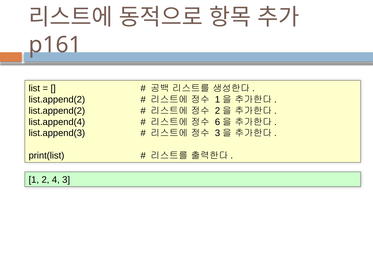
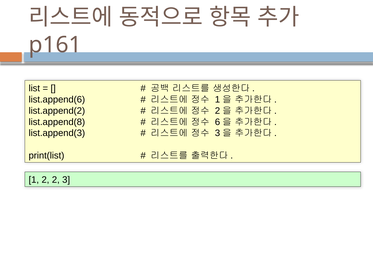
list.append(2 at (57, 99): list.append(2 -> list.append(6
list.append(4: list.append(4 -> list.append(8
2 4: 4 -> 2
